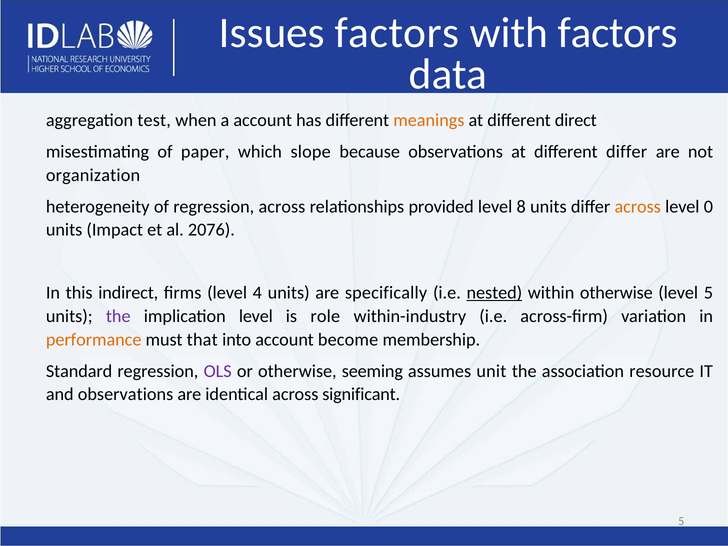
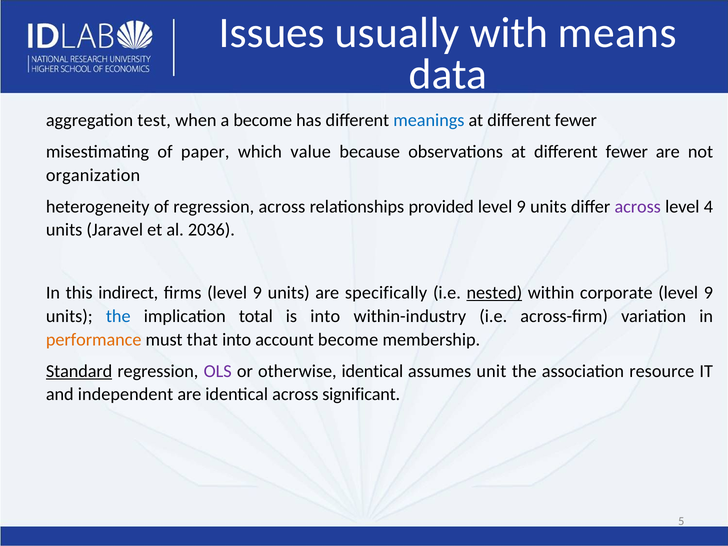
Issues factors: factors -> usually
with factors: factors -> means
a account: account -> become
meanings colour: orange -> blue
direct at (576, 120): direct -> fewer
slope: slope -> value
observations at different differ: differ -> fewer
8 at (521, 207): 8 -> 9
across at (638, 207) colour: orange -> purple
0: 0 -> 4
Impact: Impact -> Jaravel
2076: 2076 -> 2036
firms level 4: 4 -> 9
within otherwise: otherwise -> corporate
5 at (708, 293): 5 -> 9
the at (118, 316) colour: purple -> blue
implication level: level -> total
is role: role -> into
Standard underline: none -> present
otherwise seeming: seeming -> identical
and observations: observations -> independent
